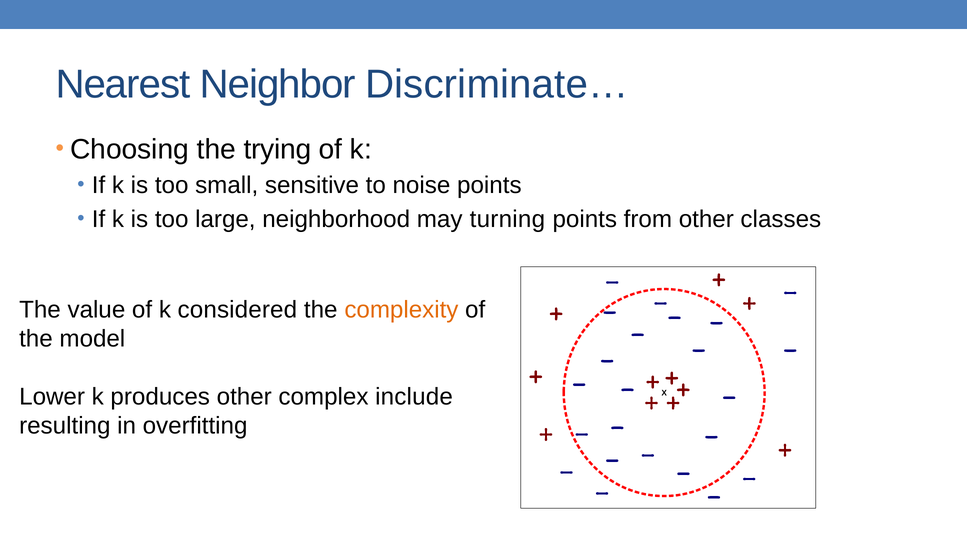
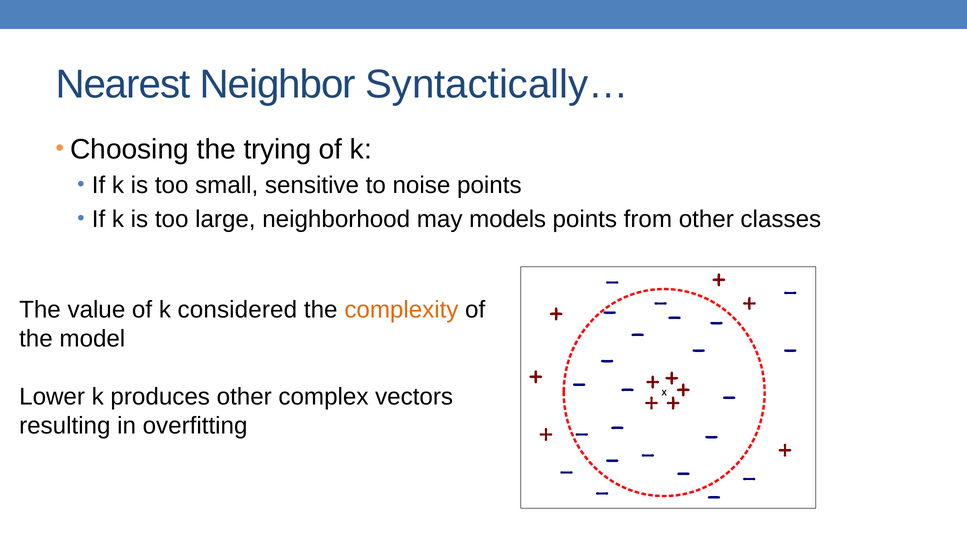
Discriminate…: Discriminate… -> Syntactically…
turning: turning -> models
include: include -> vectors
